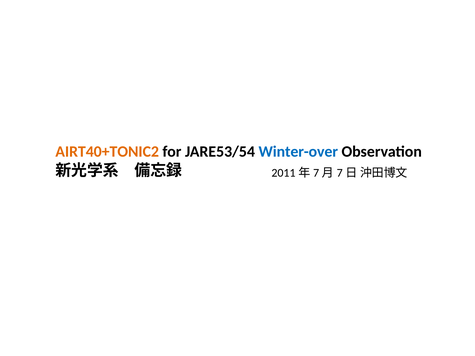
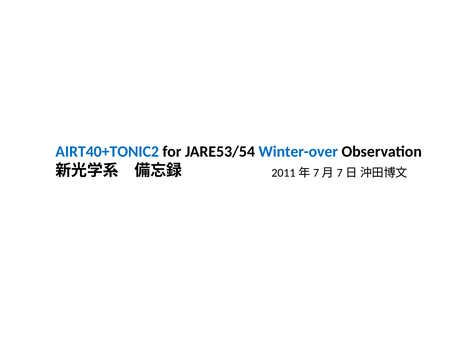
AIRT40+TONIC2 colour: orange -> blue
